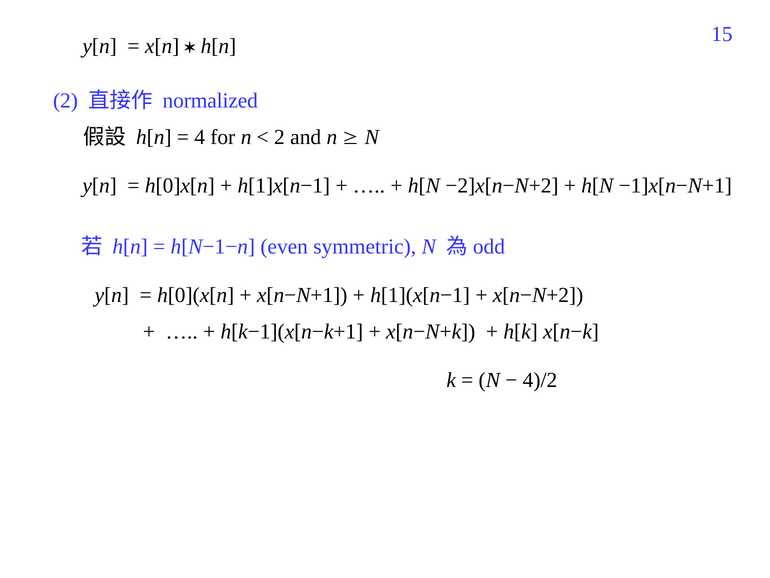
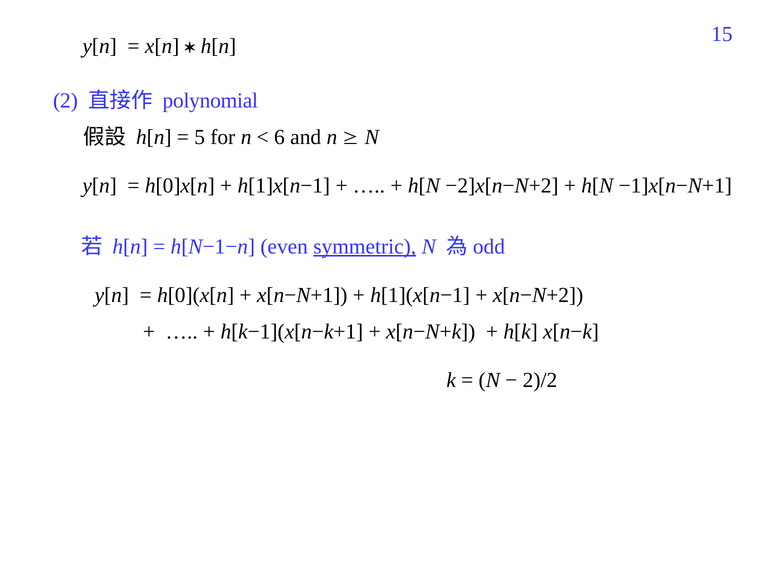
normalized: normalized -> polynomial
4: 4 -> 5
2 at (279, 137): 2 -> 6
symmetric underline: none -> present
4)/2: 4)/2 -> 2)/2
